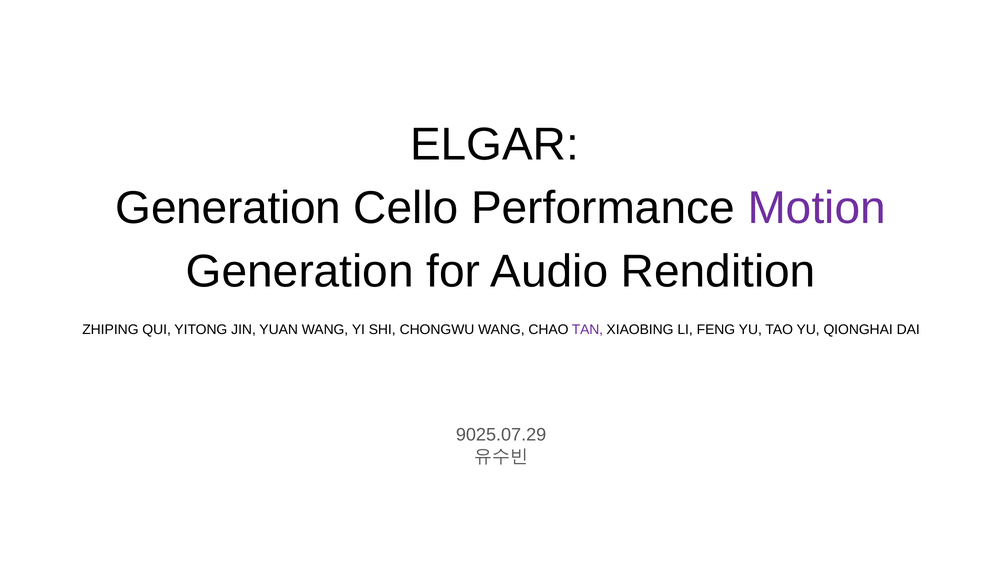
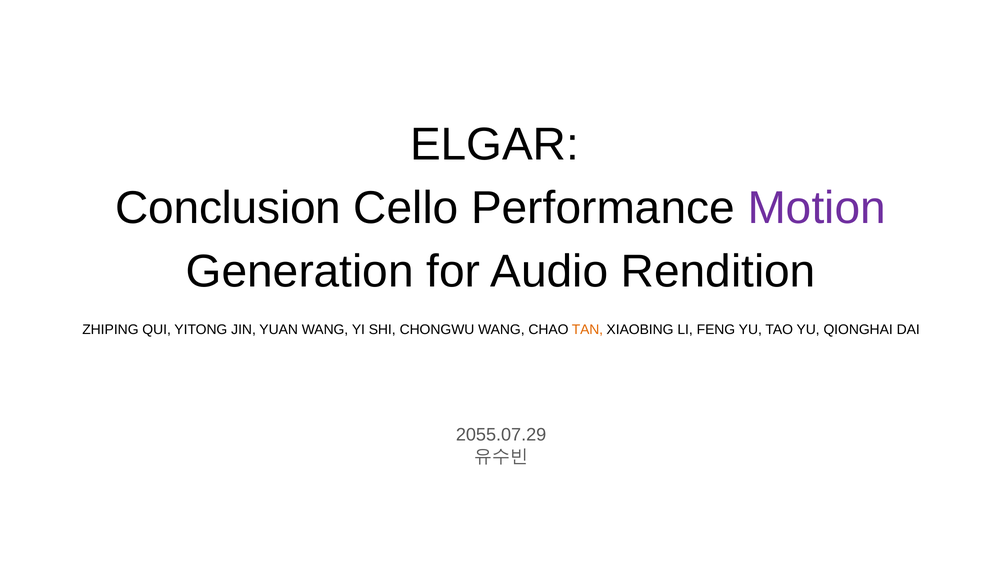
Generation at (228, 208): Generation -> Conclusion
TAN colour: purple -> orange
9025.07.29: 9025.07.29 -> 2055.07.29
